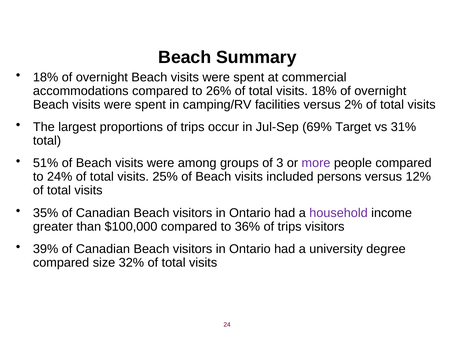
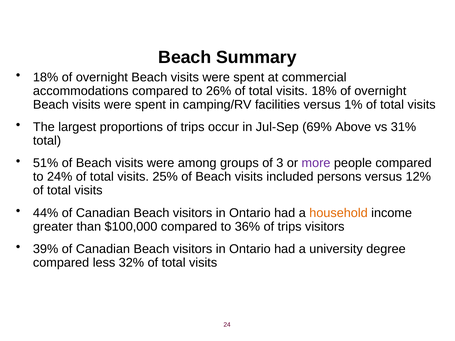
2%: 2% -> 1%
Target: Target -> Above
35%: 35% -> 44%
household colour: purple -> orange
size: size -> less
